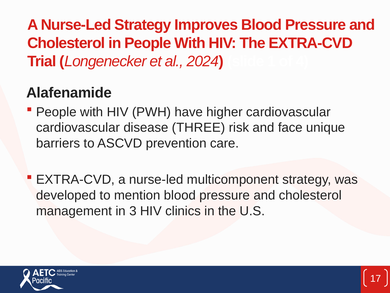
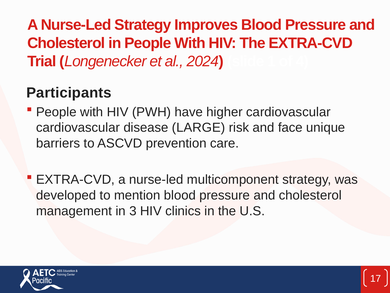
Alafenamide: Alafenamide -> Participants
THREE: THREE -> LARGE
